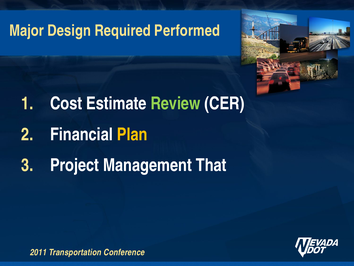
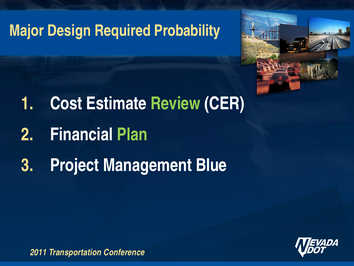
Performed: Performed -> Probability
Plan colour: yellow -> light green
That: That -> Blue
